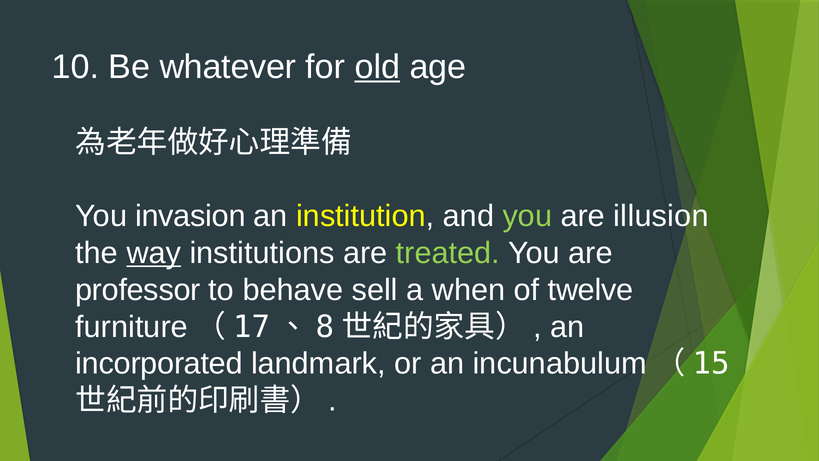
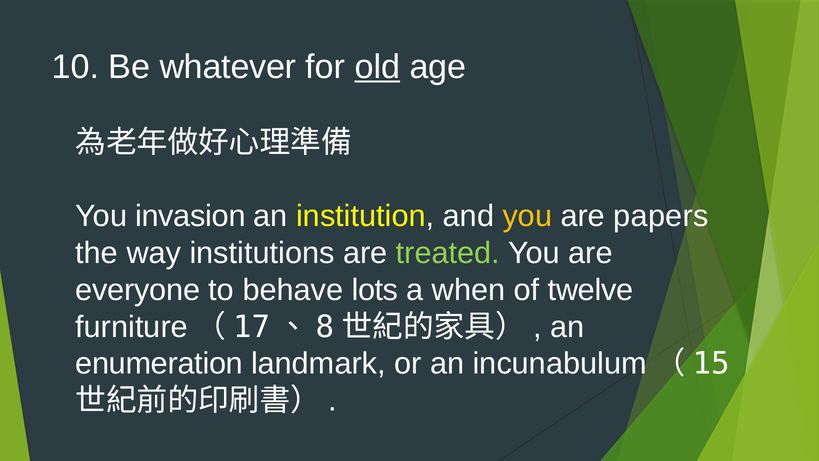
you at (527, 216) colour: light green -> yellow
illusion: illusion -> papers
way underline: present -> none
professor: professor -> everyone
sell: sell -> lots
incorporated: incorporated -> enumeration
